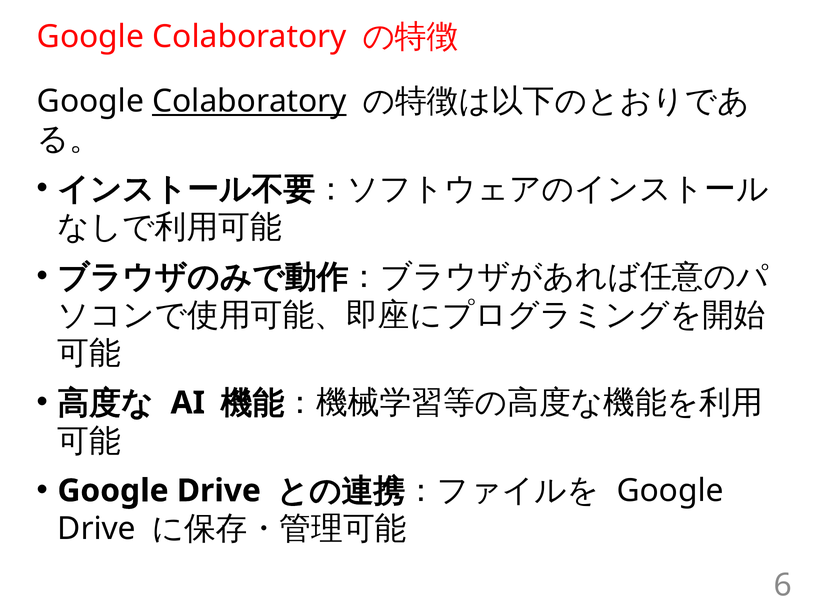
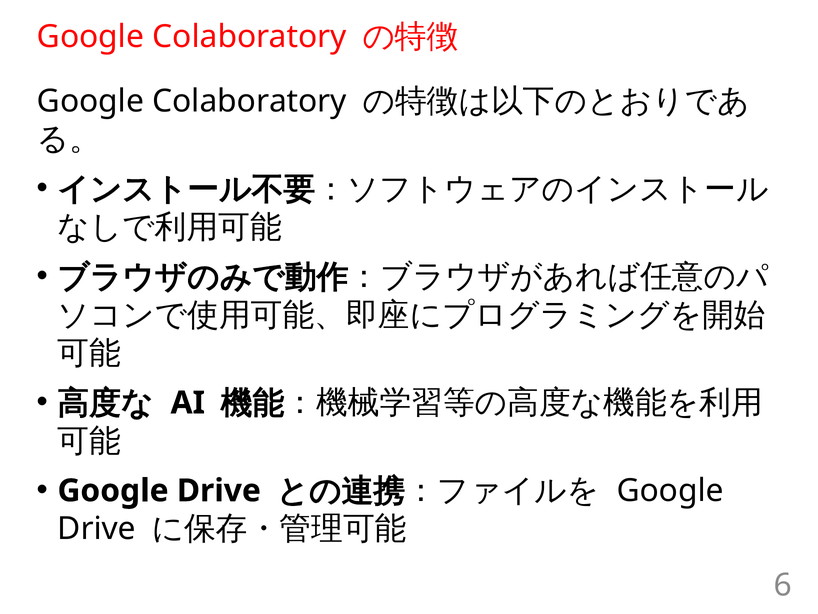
Colaboratory at (249, 101) underline: present -> none
